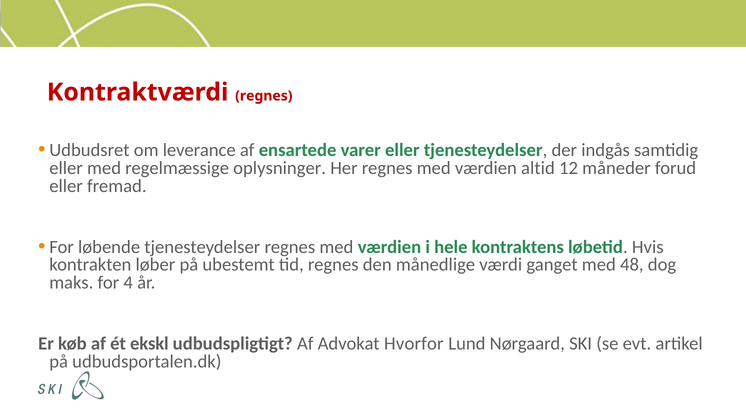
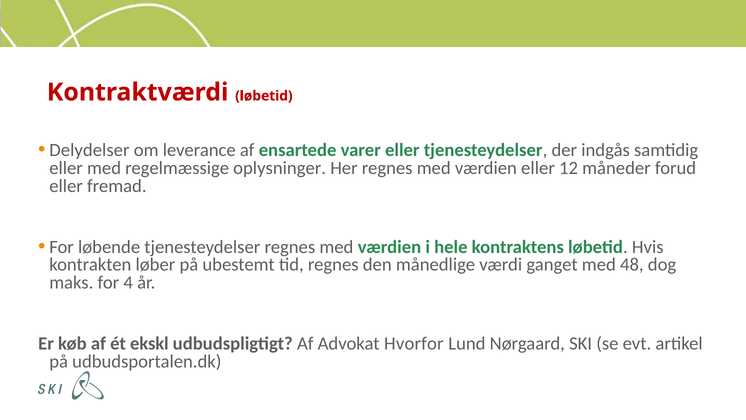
Kontraktværdi regnes: regnes -> løbetid
Udbudsret: Udbudsret -> Delydelser
værdien altid: altid -> eller
